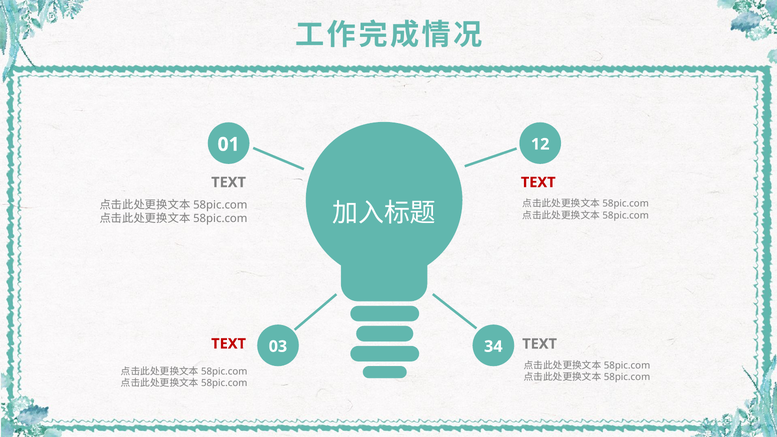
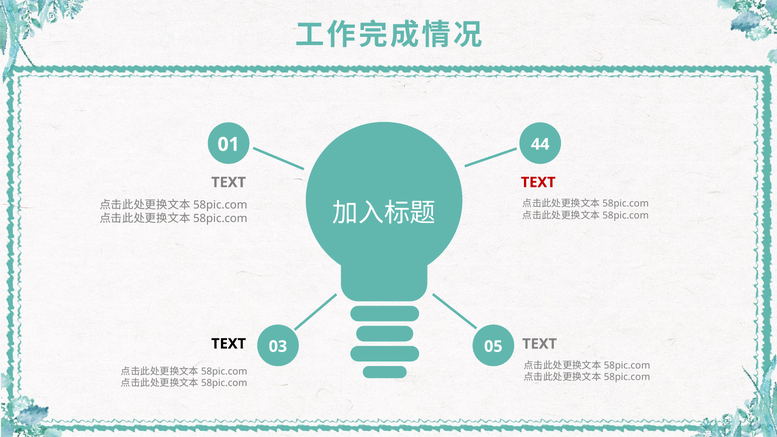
12: 12 -> 44
TEXT at (229, 344) colour: red -> black
34: 34 -> 05
